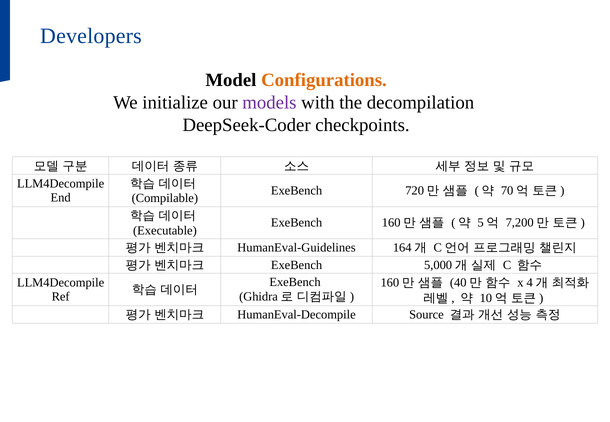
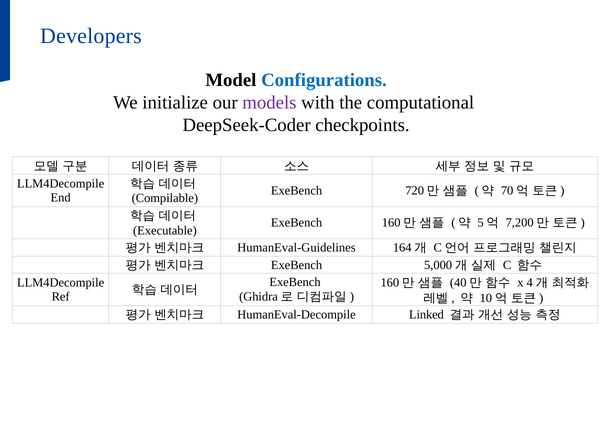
Configurations colour: orange -> blue
decompilation: decompilation -> computational
Source: Source -> Linked
